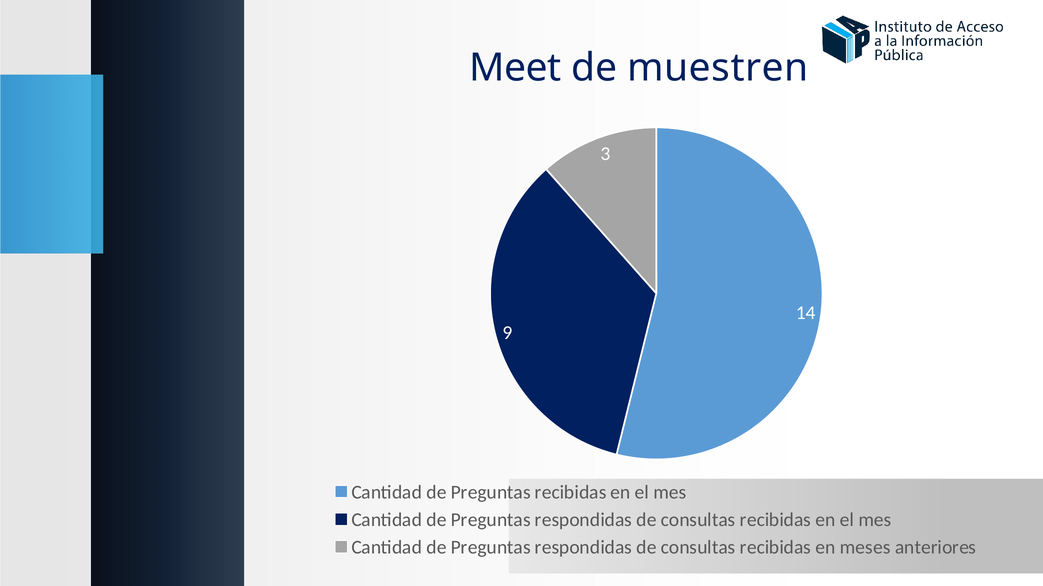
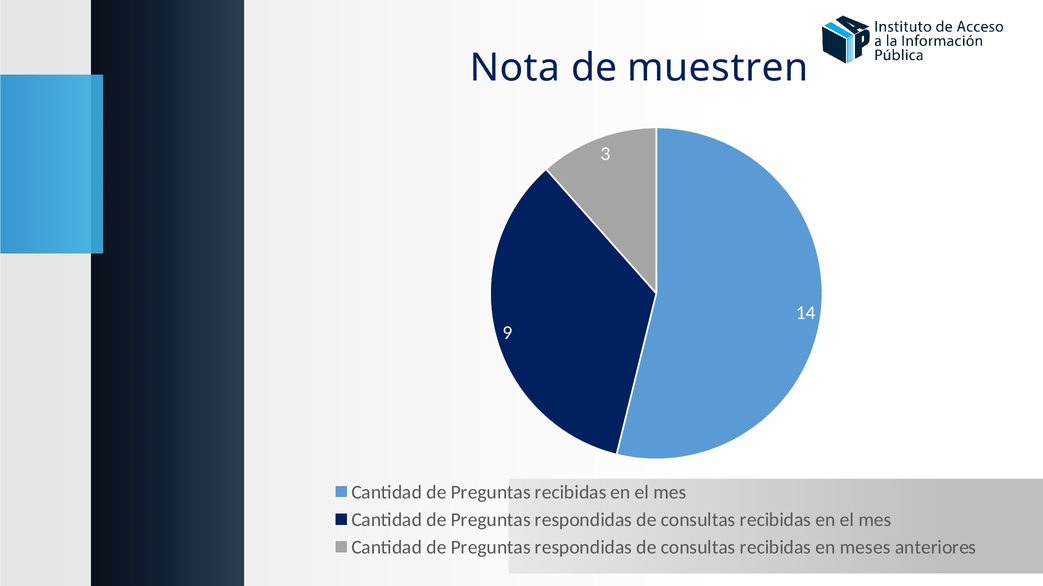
Meet: Meet -> Nota
